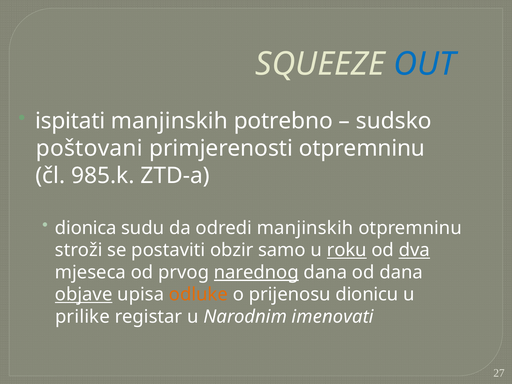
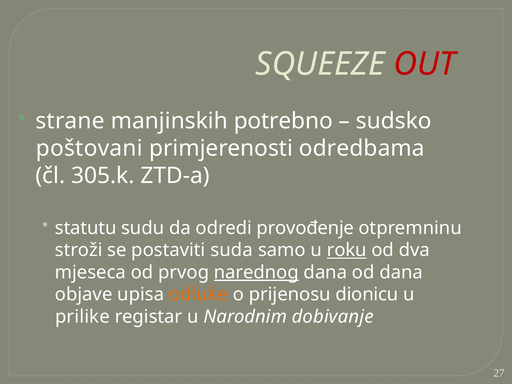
OUT colour: blue -> red
ispitati: ispitati -> strane
primjerenosti otpremninu: otpremninu -> odredbama
985.k: 985.k -> 305.k
dionica: dionica -> statutu
odredi manjinskih: manjinskih -> provođenje
obzir: obzir -> suda
dva underline: present -> none
objave underline: present -> none
imenovati: imenovati -> dobivanje
